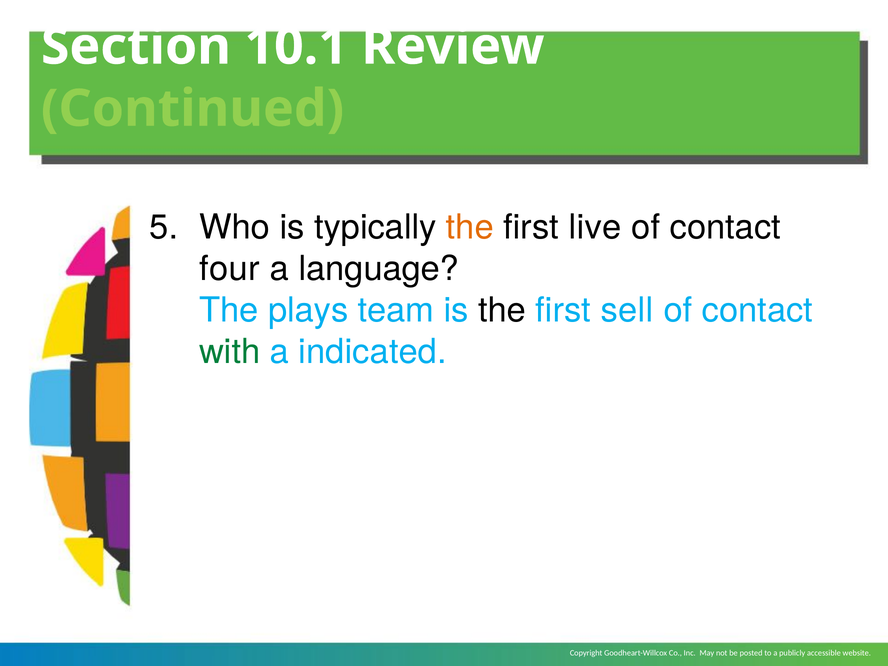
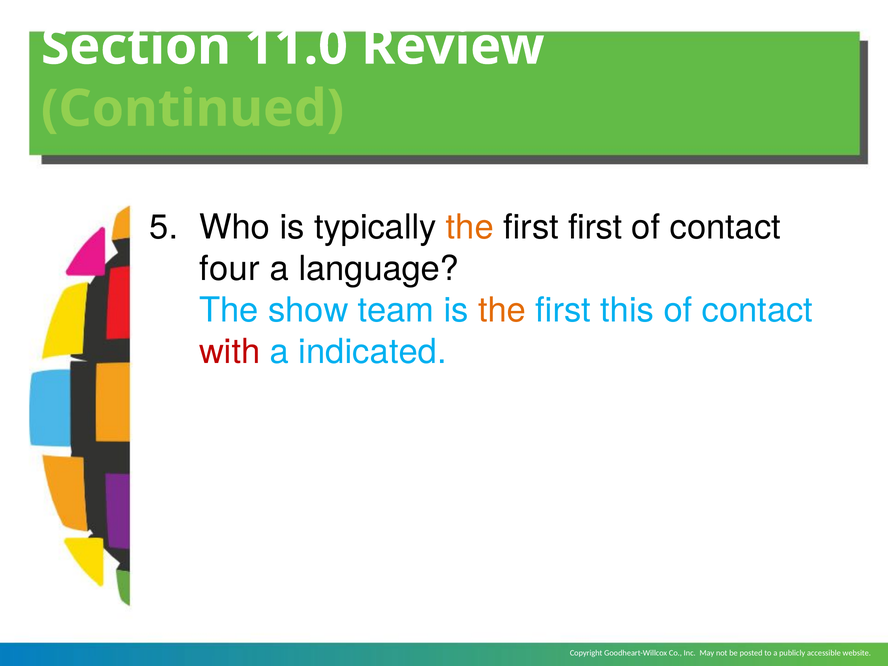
10.1: 10.1 -> 11.0
first live: live -> first
plays: plays -> show
the at (502, 310) colour: black -> orange
sell: sell -> this
with colour: green -> red
